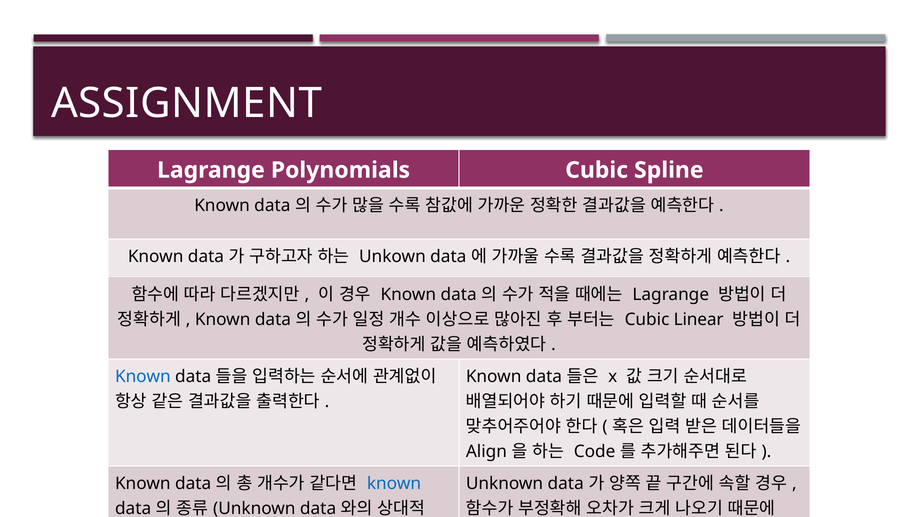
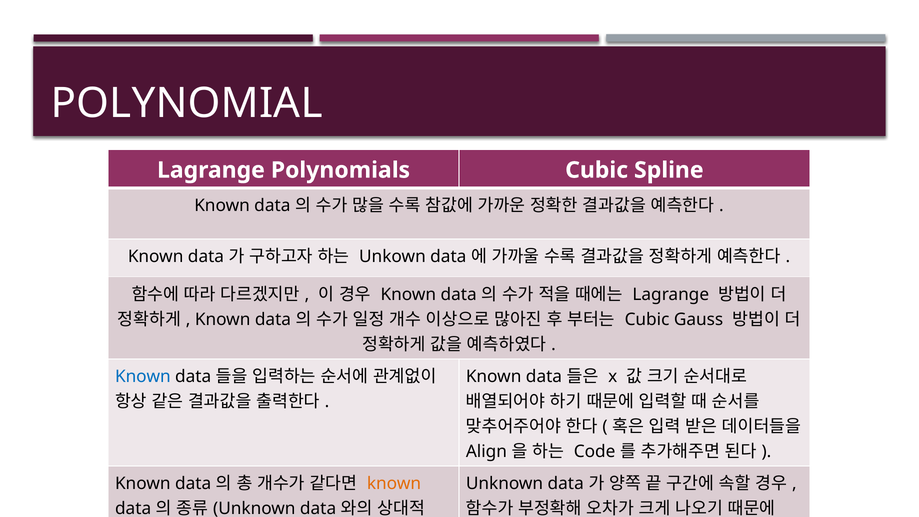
ASSIGNMENT: ASSIGNMENT -> POLYNOMIAL
Linear: Linear -> Gauss
known at (394, 484) colour: blue -> orange
